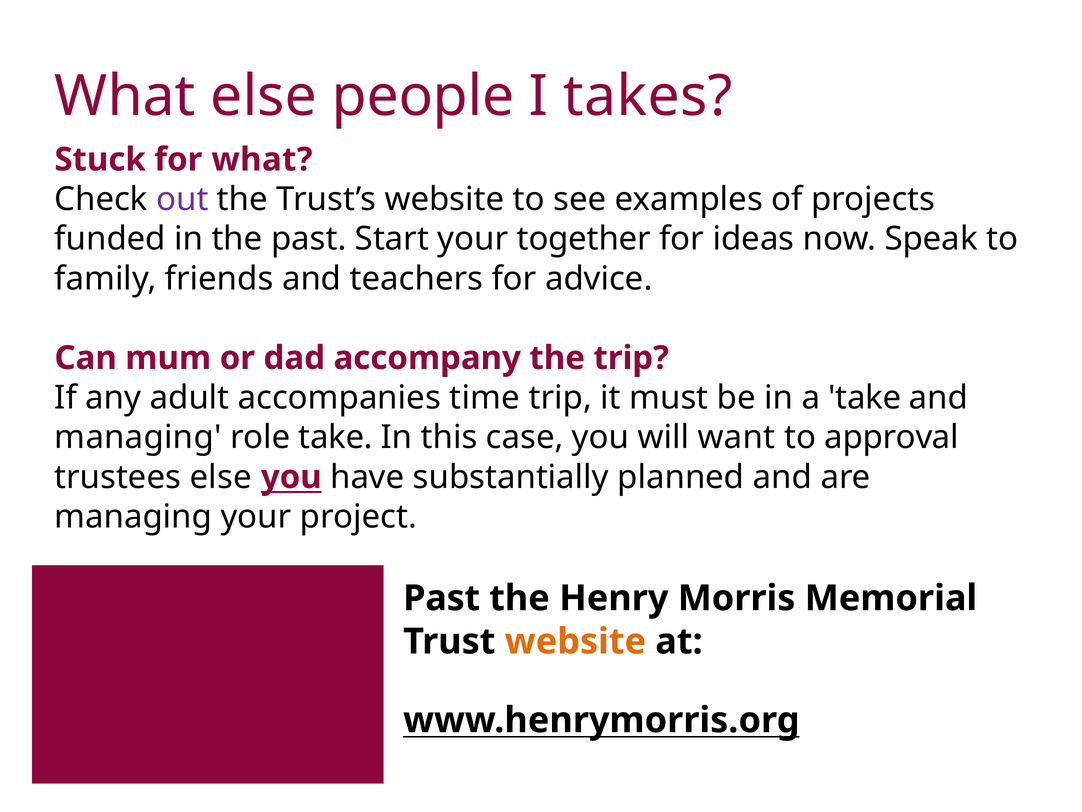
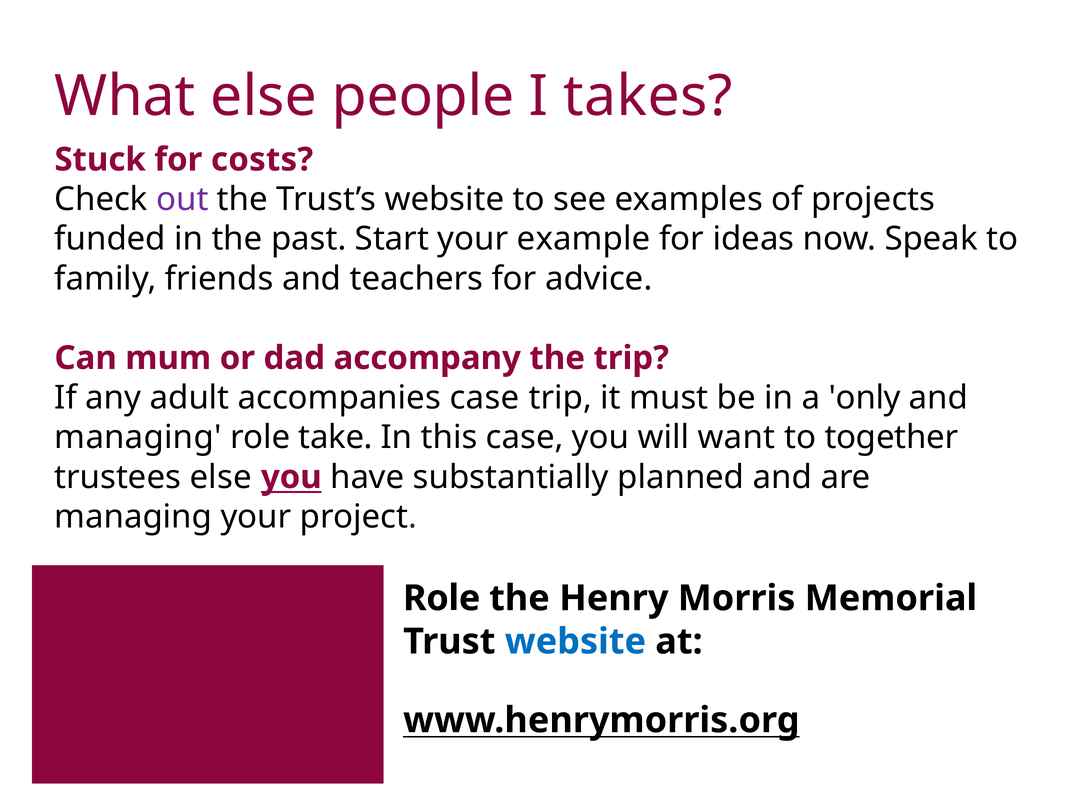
for what: what -> costs
together: together -> example
accompanies time: time -> case
a take: take -> only
approval: approval -> together
Past at (442, 598): Past -> Role
website at (575, 641) colour: orange -> blue
